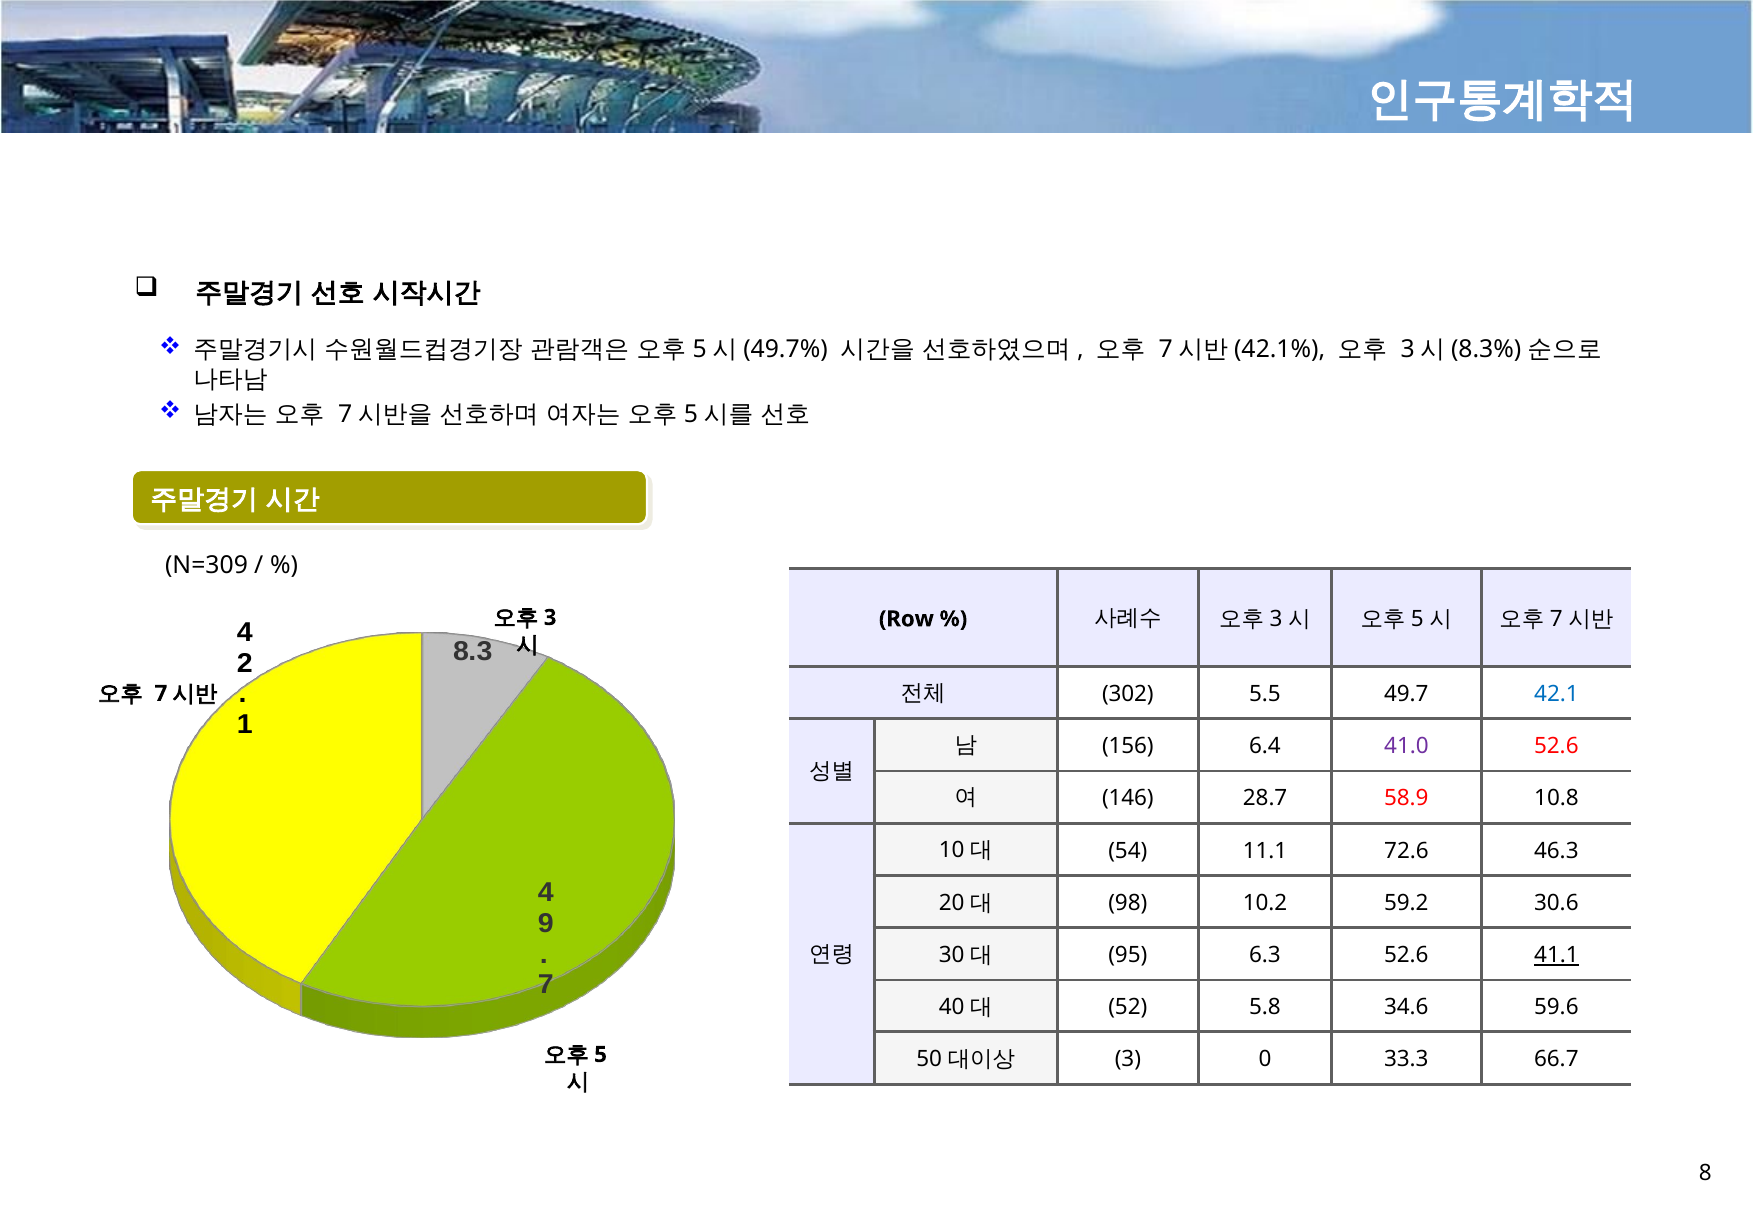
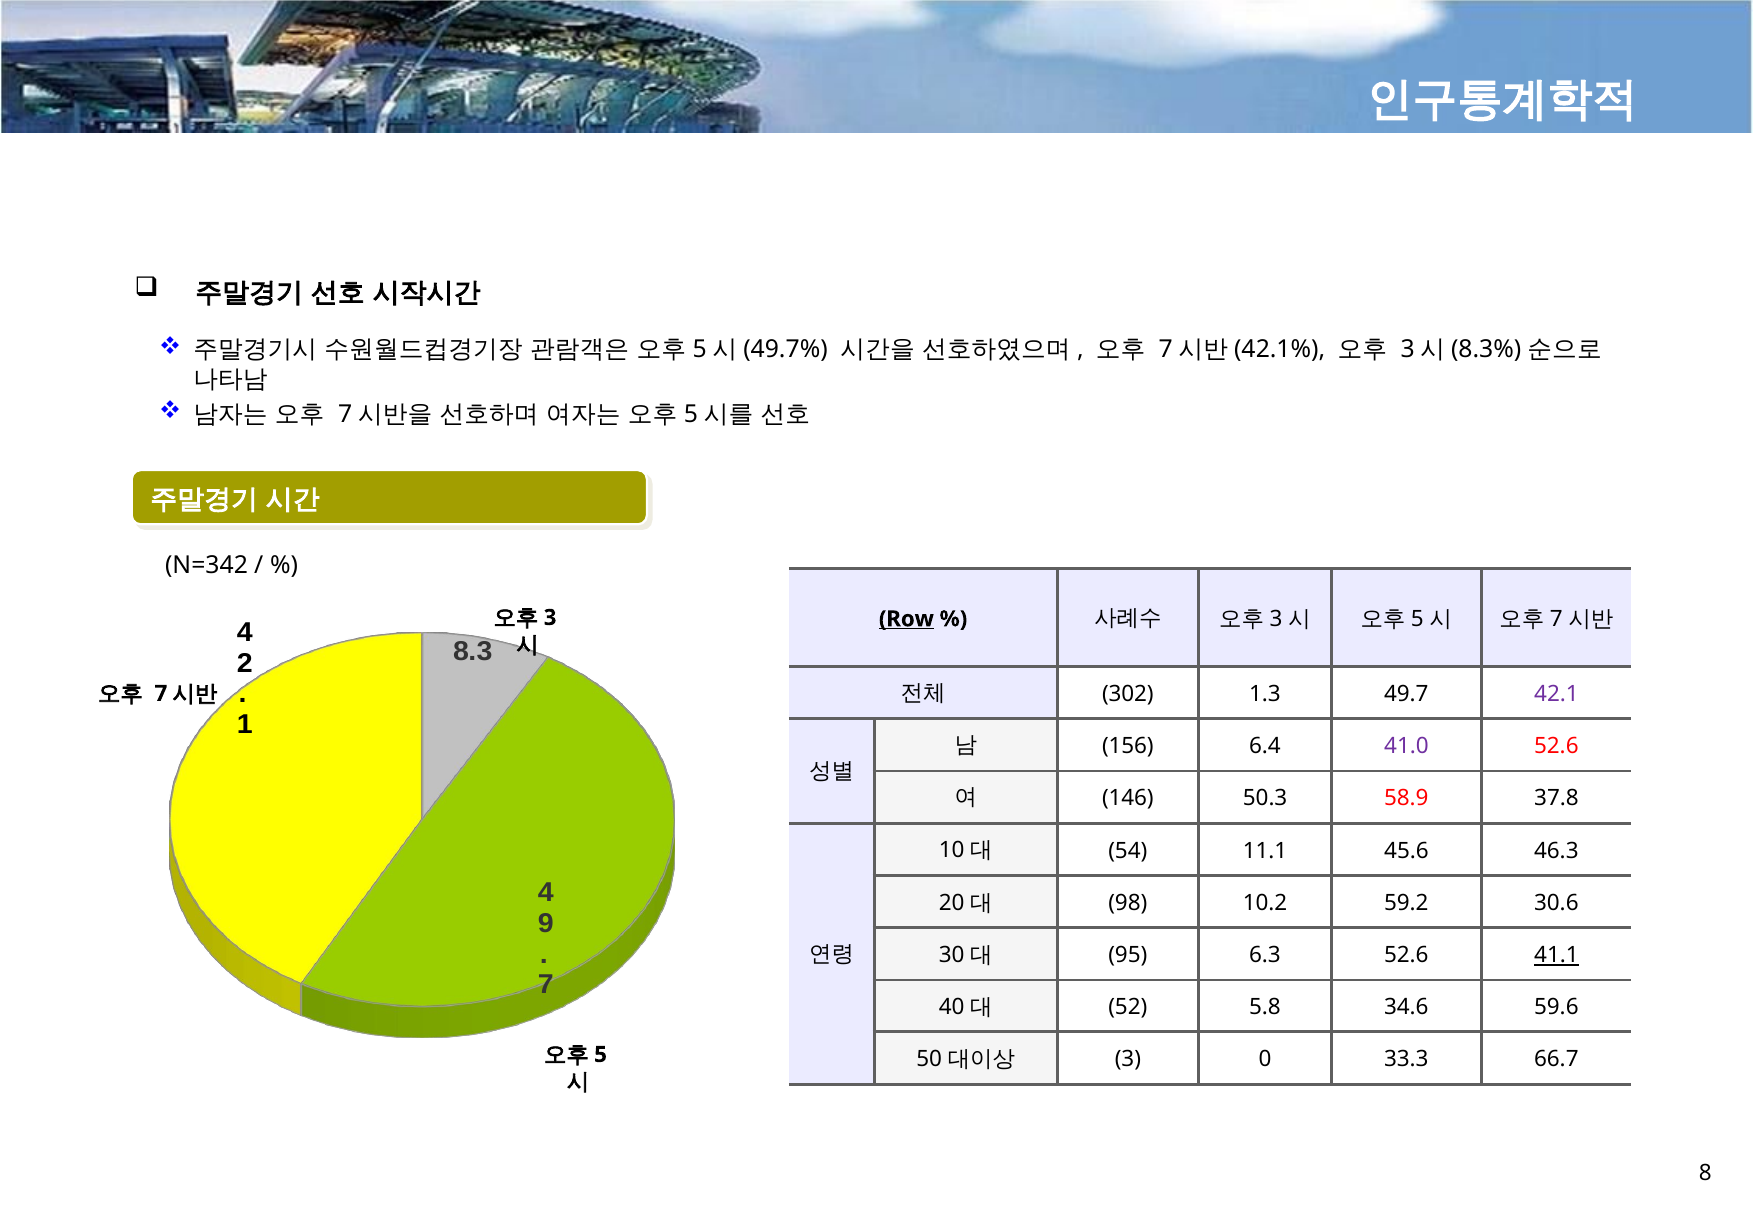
N=309: N=309 -> N=342
Row underline: none -> present
5.5: 5.5 -> 1.3
42.1 colour: blue -> purple
28.7: 28.7 -> 50.3
10.8: 10.8 -> 37.8
72.6: 72.6 -> 45.6
